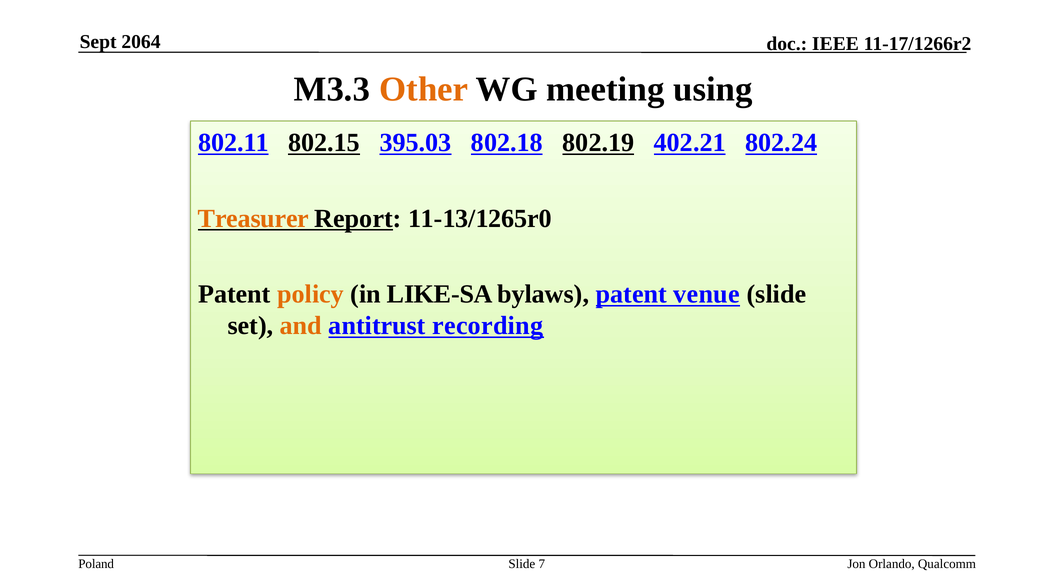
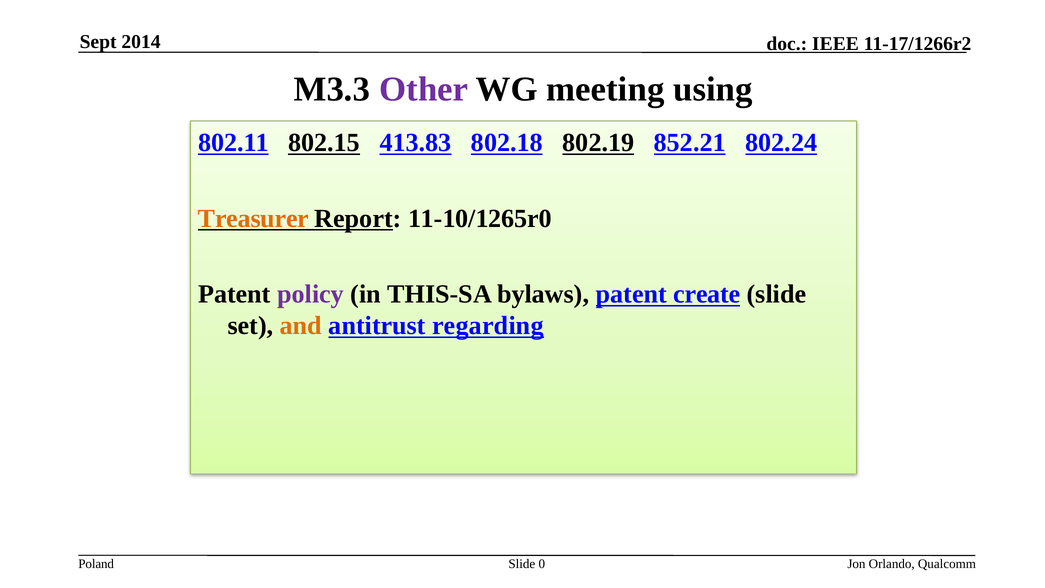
2064: 2064 -> 2014
Other colour: orange -> purple
395.03: 395.03 -> 413.83
402.21: 402.21 -> 852.21
11-13/1265r0: 11-13/1265r0 -> 11-10/1265r0
policy colour: orange -> purple
LIKE-SA: LIKE-SA -> THIS-SA
venue: venue -> create
recording: recording -> regarding
7: 7 -> 0
